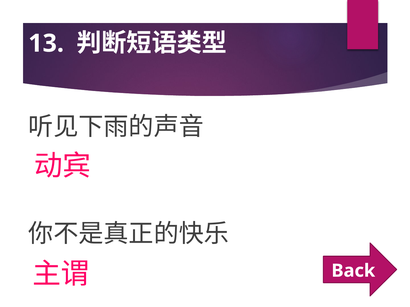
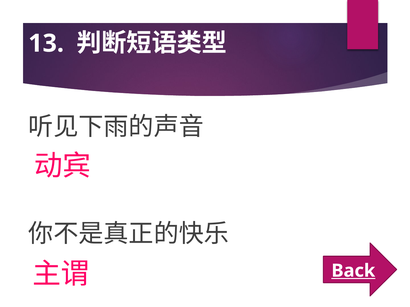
Back underline: none -> present
